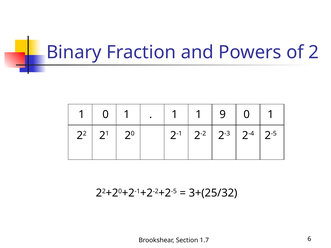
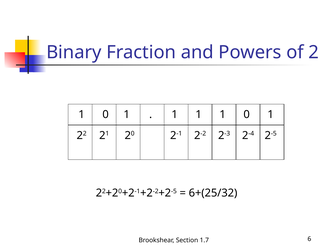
1 1 9: 9 -> 1
3+(25/32: 3+(25/32 -> 6+(25/32
